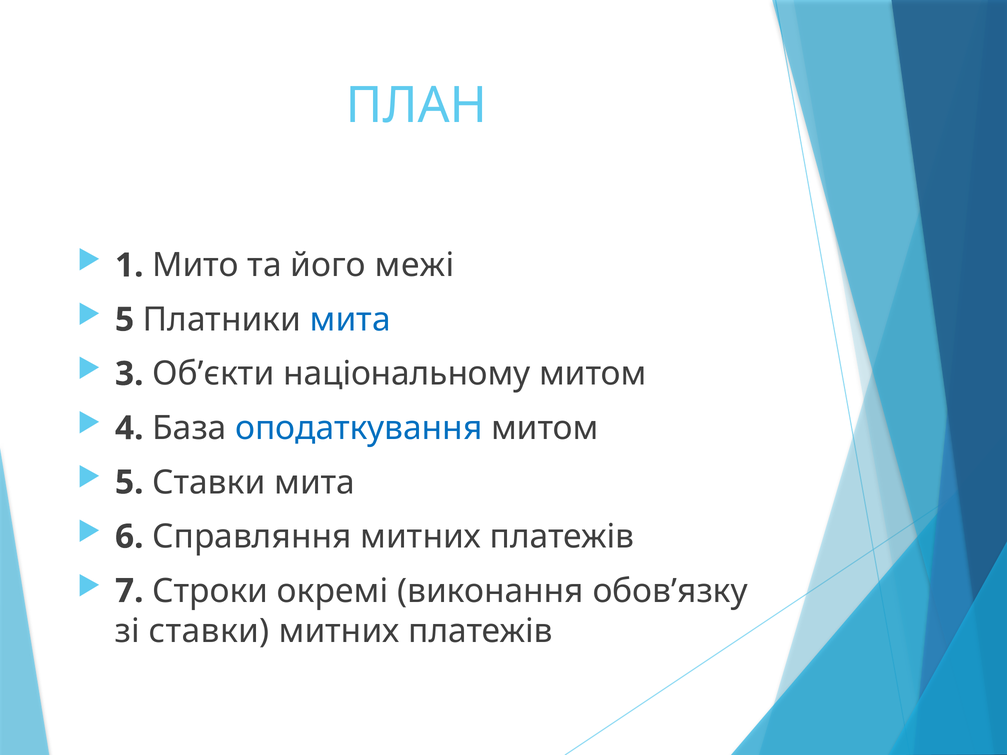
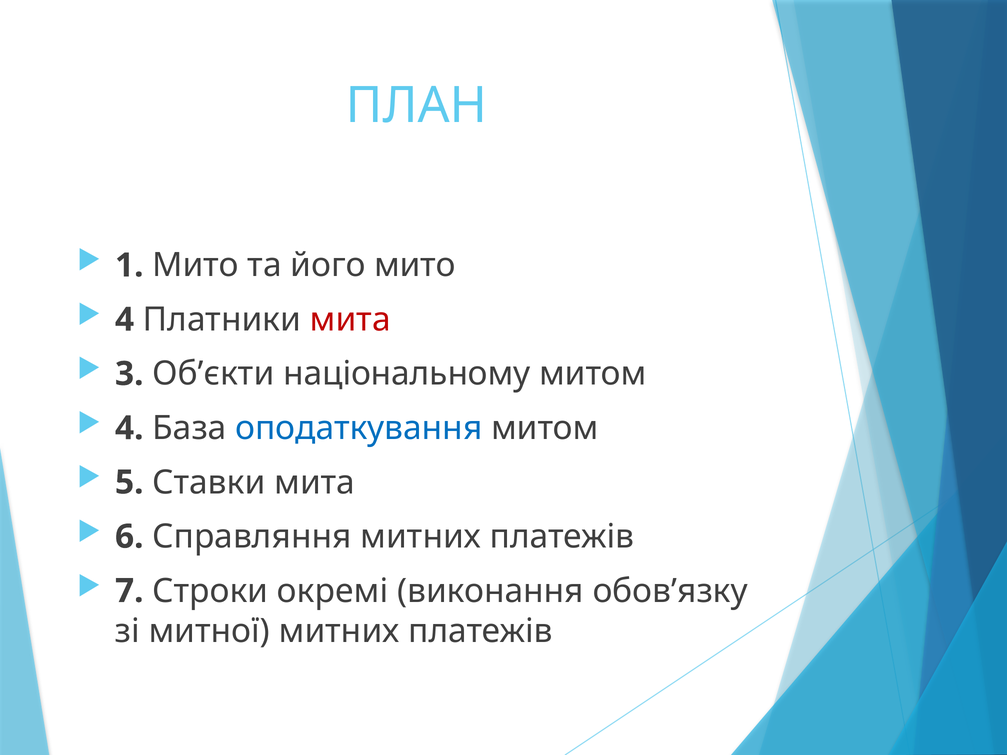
його межі: межі -> мито
5 at (125, 320): 5 -> 4
мита at (350, 320) colour: blue -> red
зі ставки: ставки -> митної
